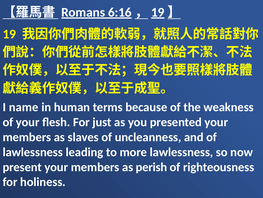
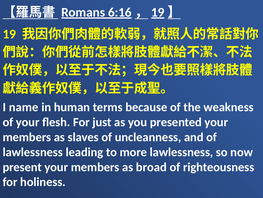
perish: perish -> broad
